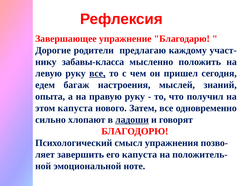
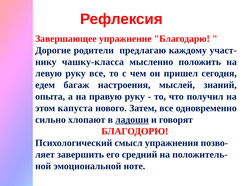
забавы-класса: забавы-класса -> чашку-класса
все at (97, 73) underline: present -> none
его капуста: капуста -> средний
